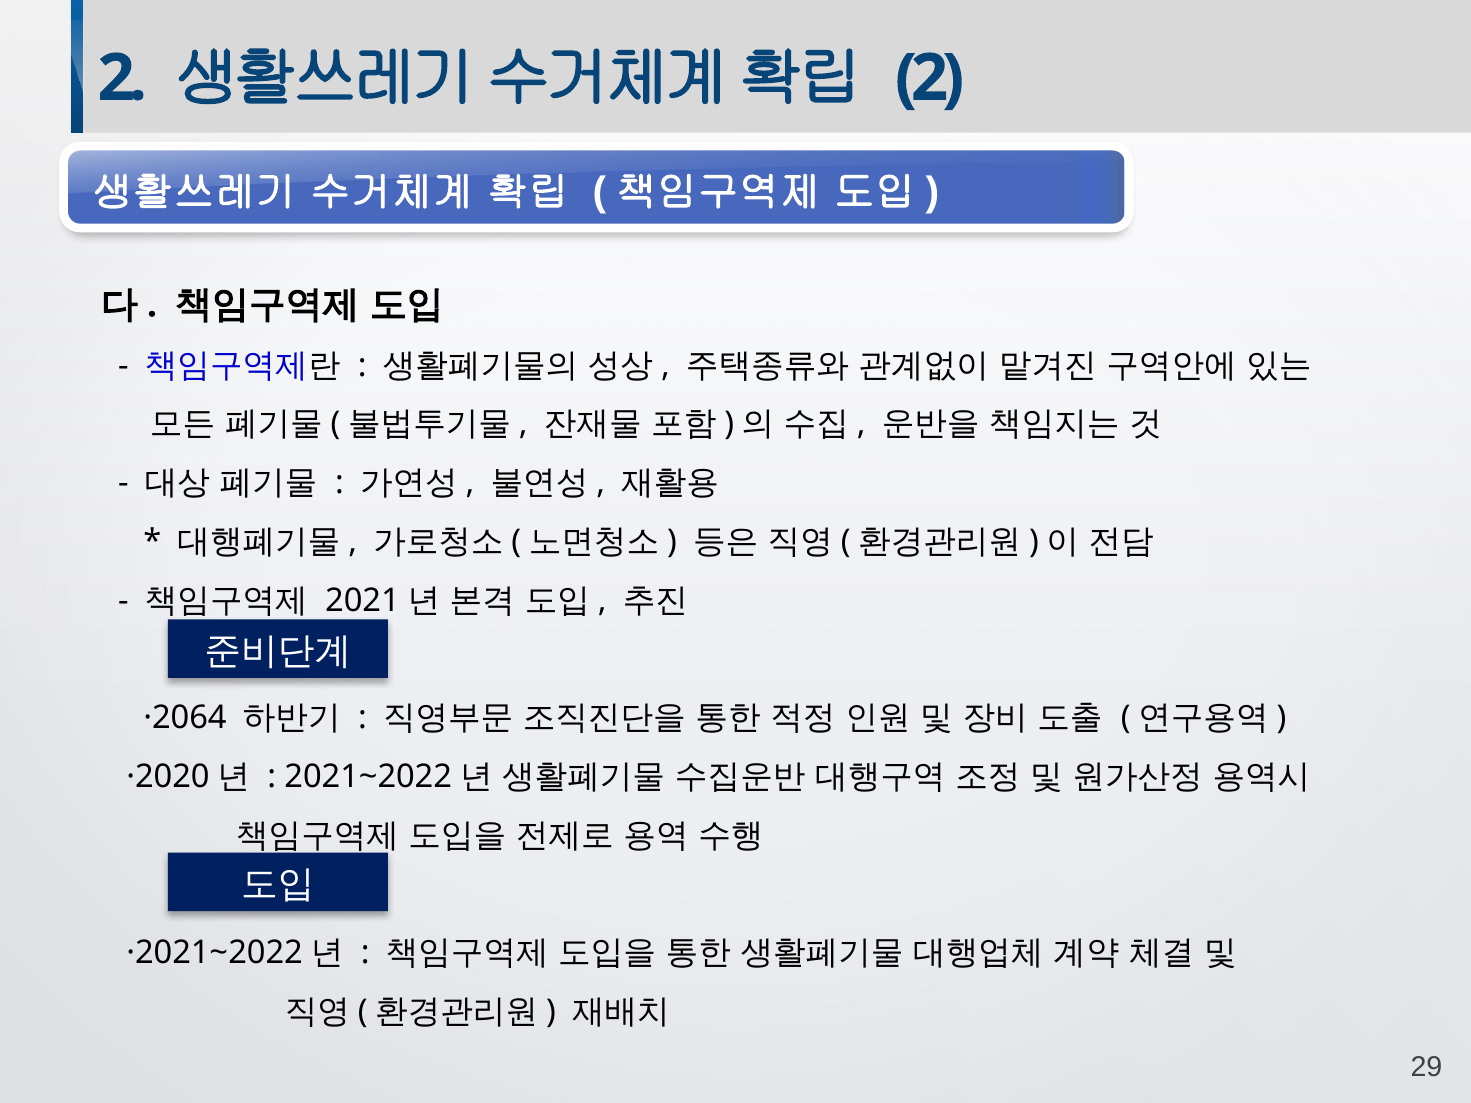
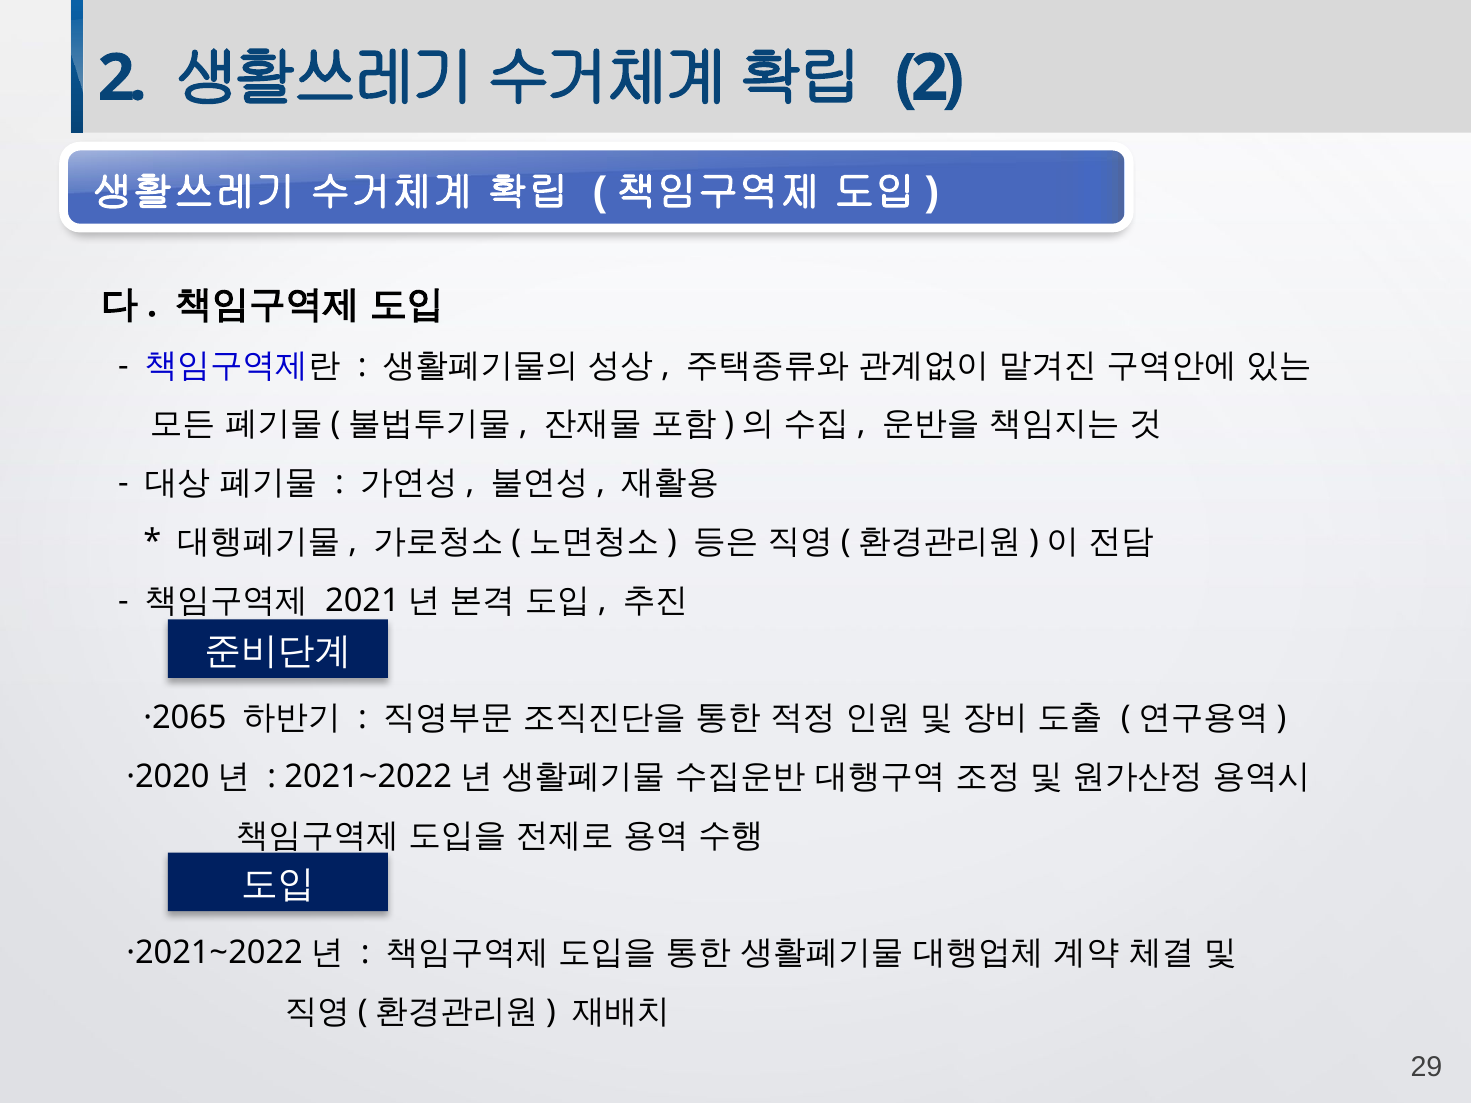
·2064: ·2064 -> ·2065
